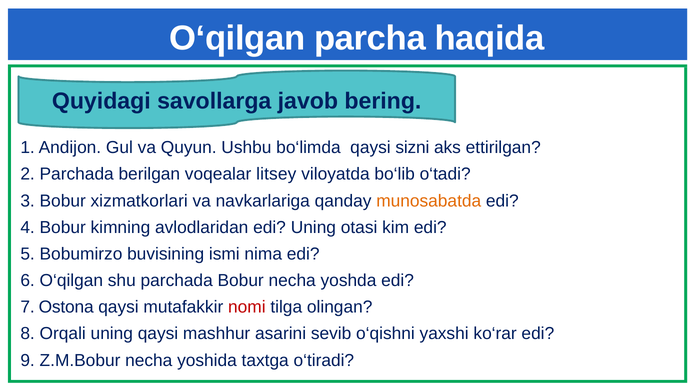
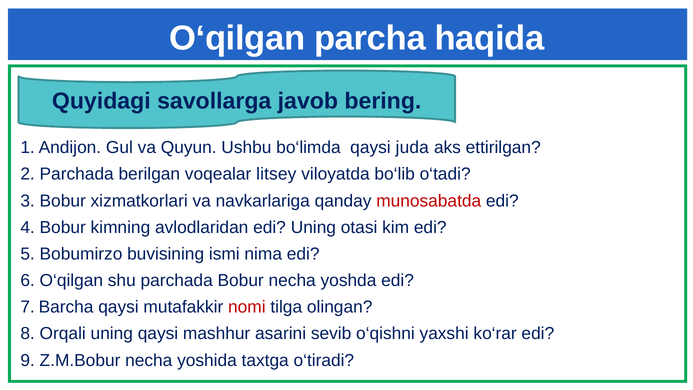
sizni: sizni -> juda
munosabatda colour: orange -> red
Ostona: Ostona -> Barcha
